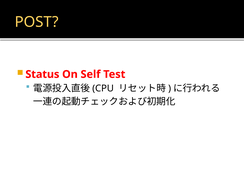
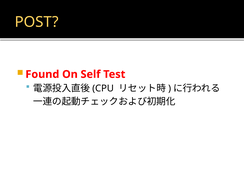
Status: Status -> Found
